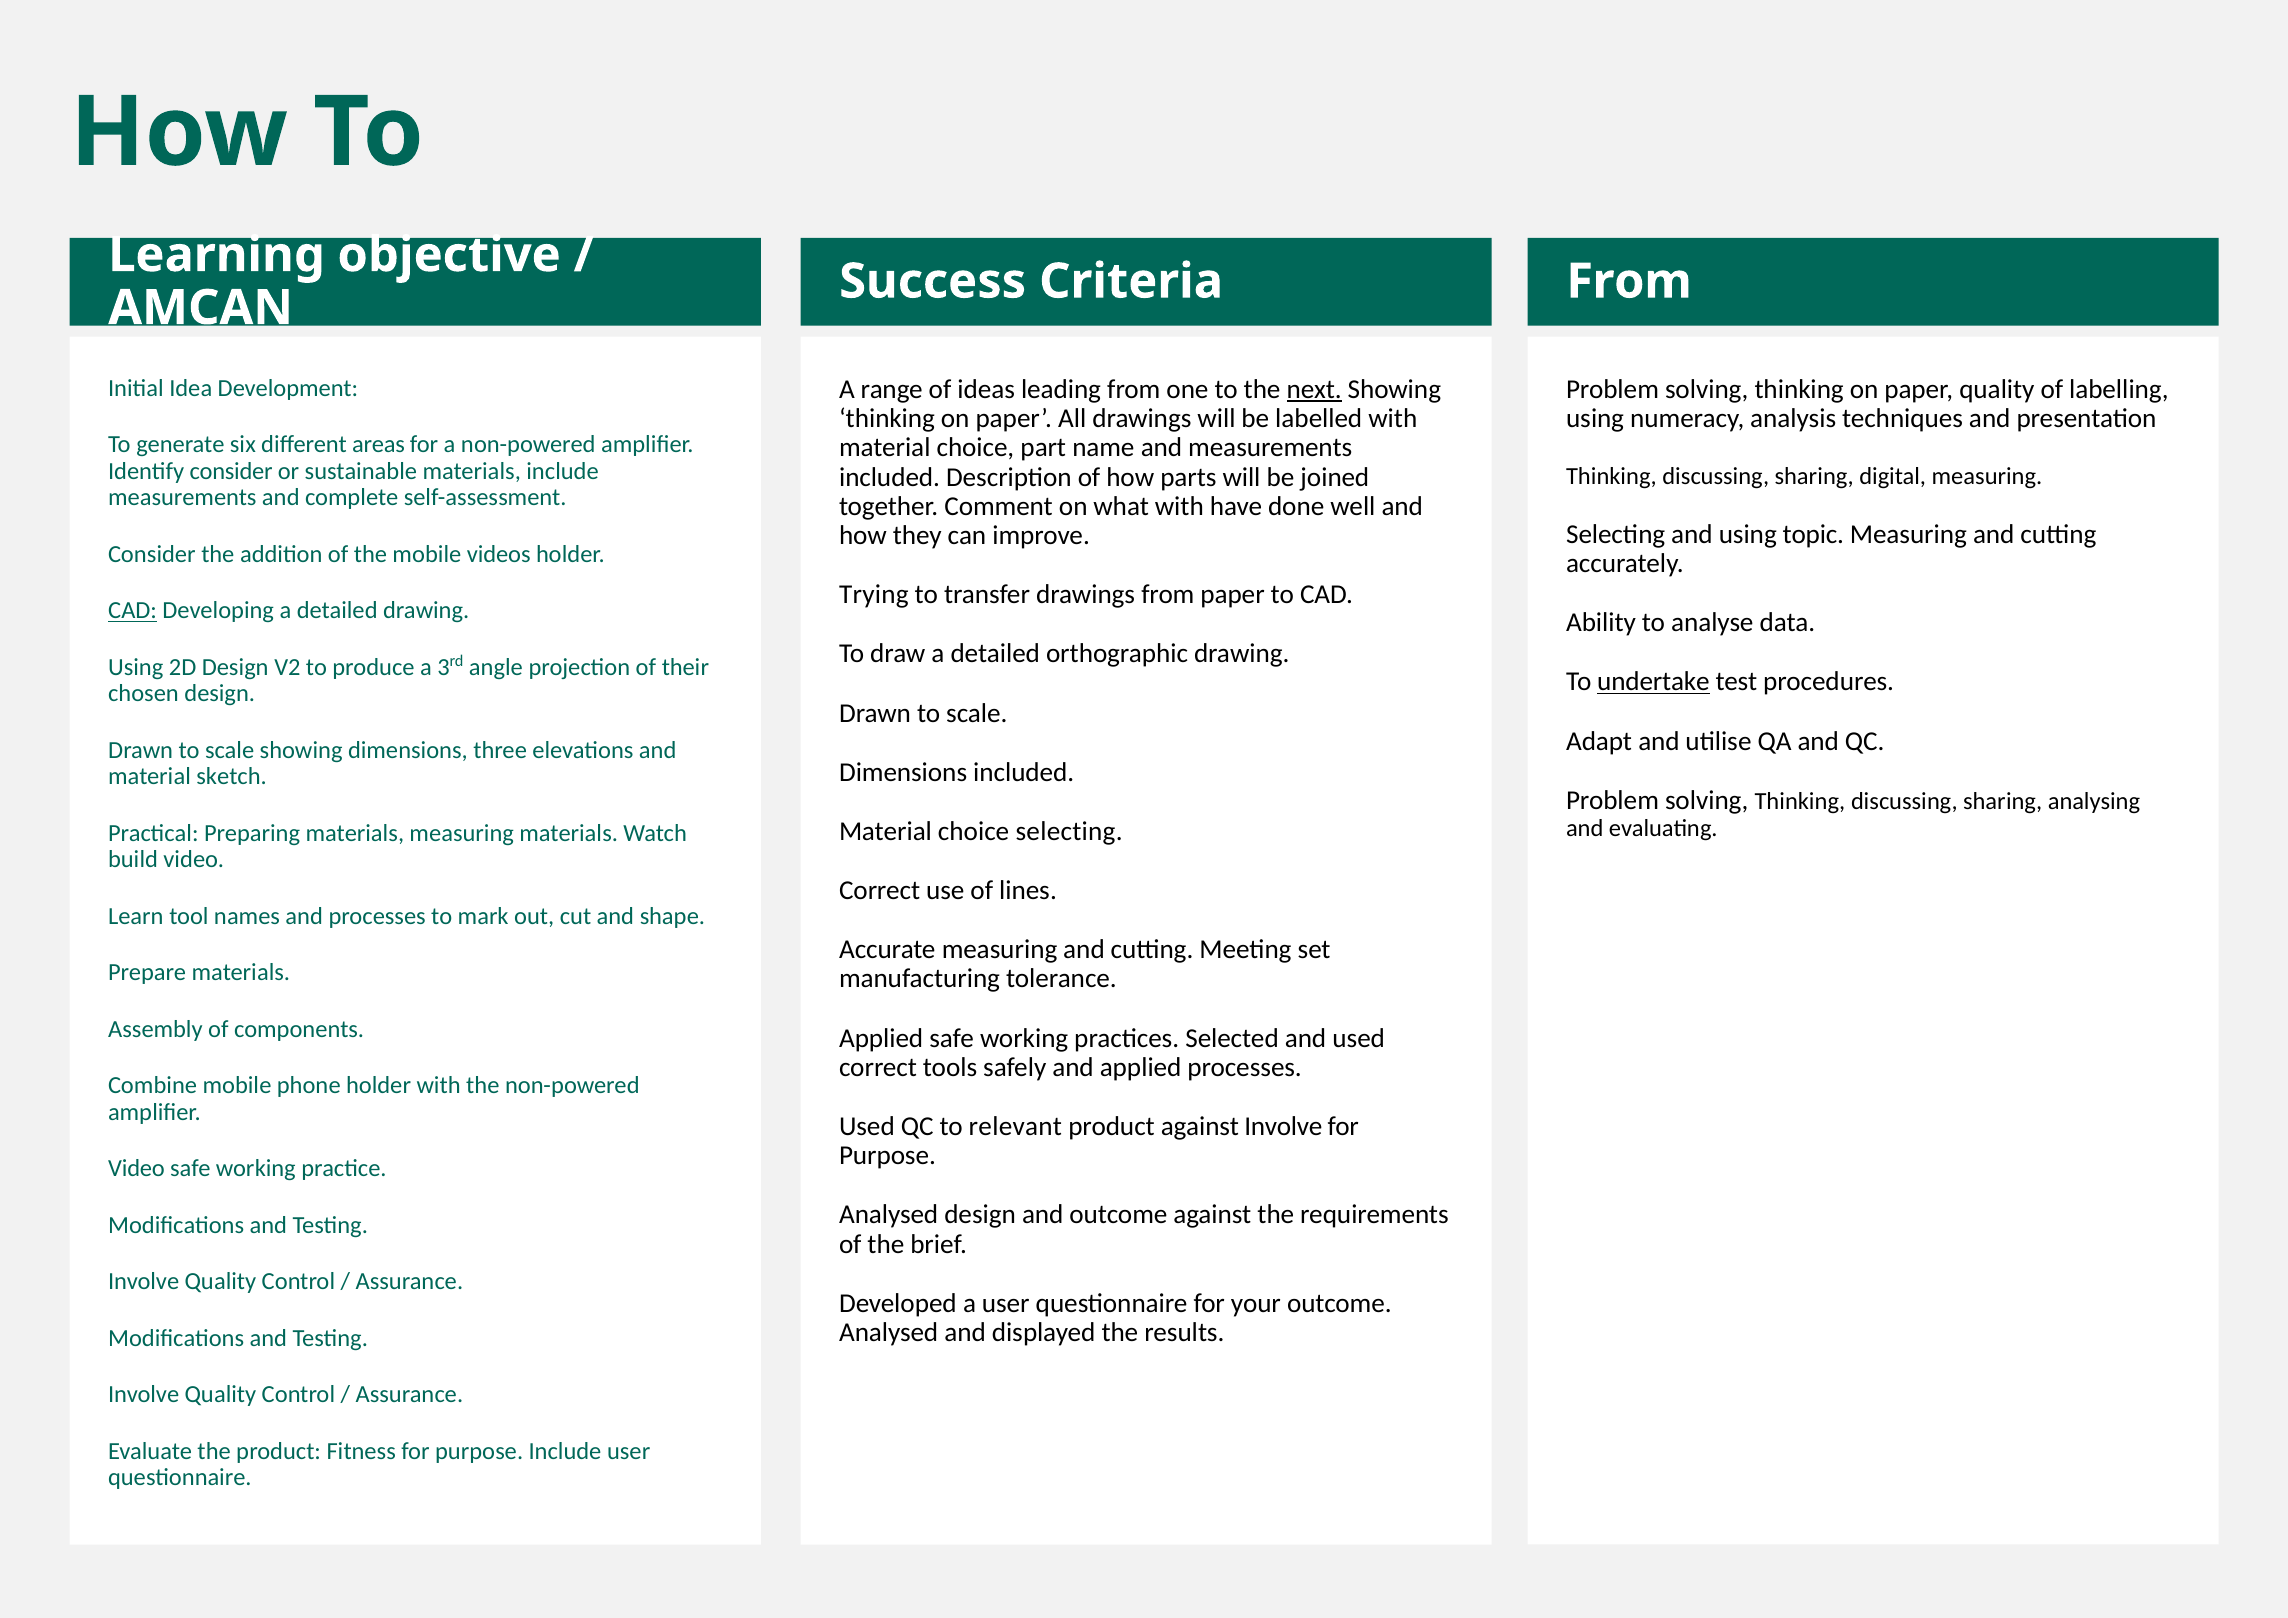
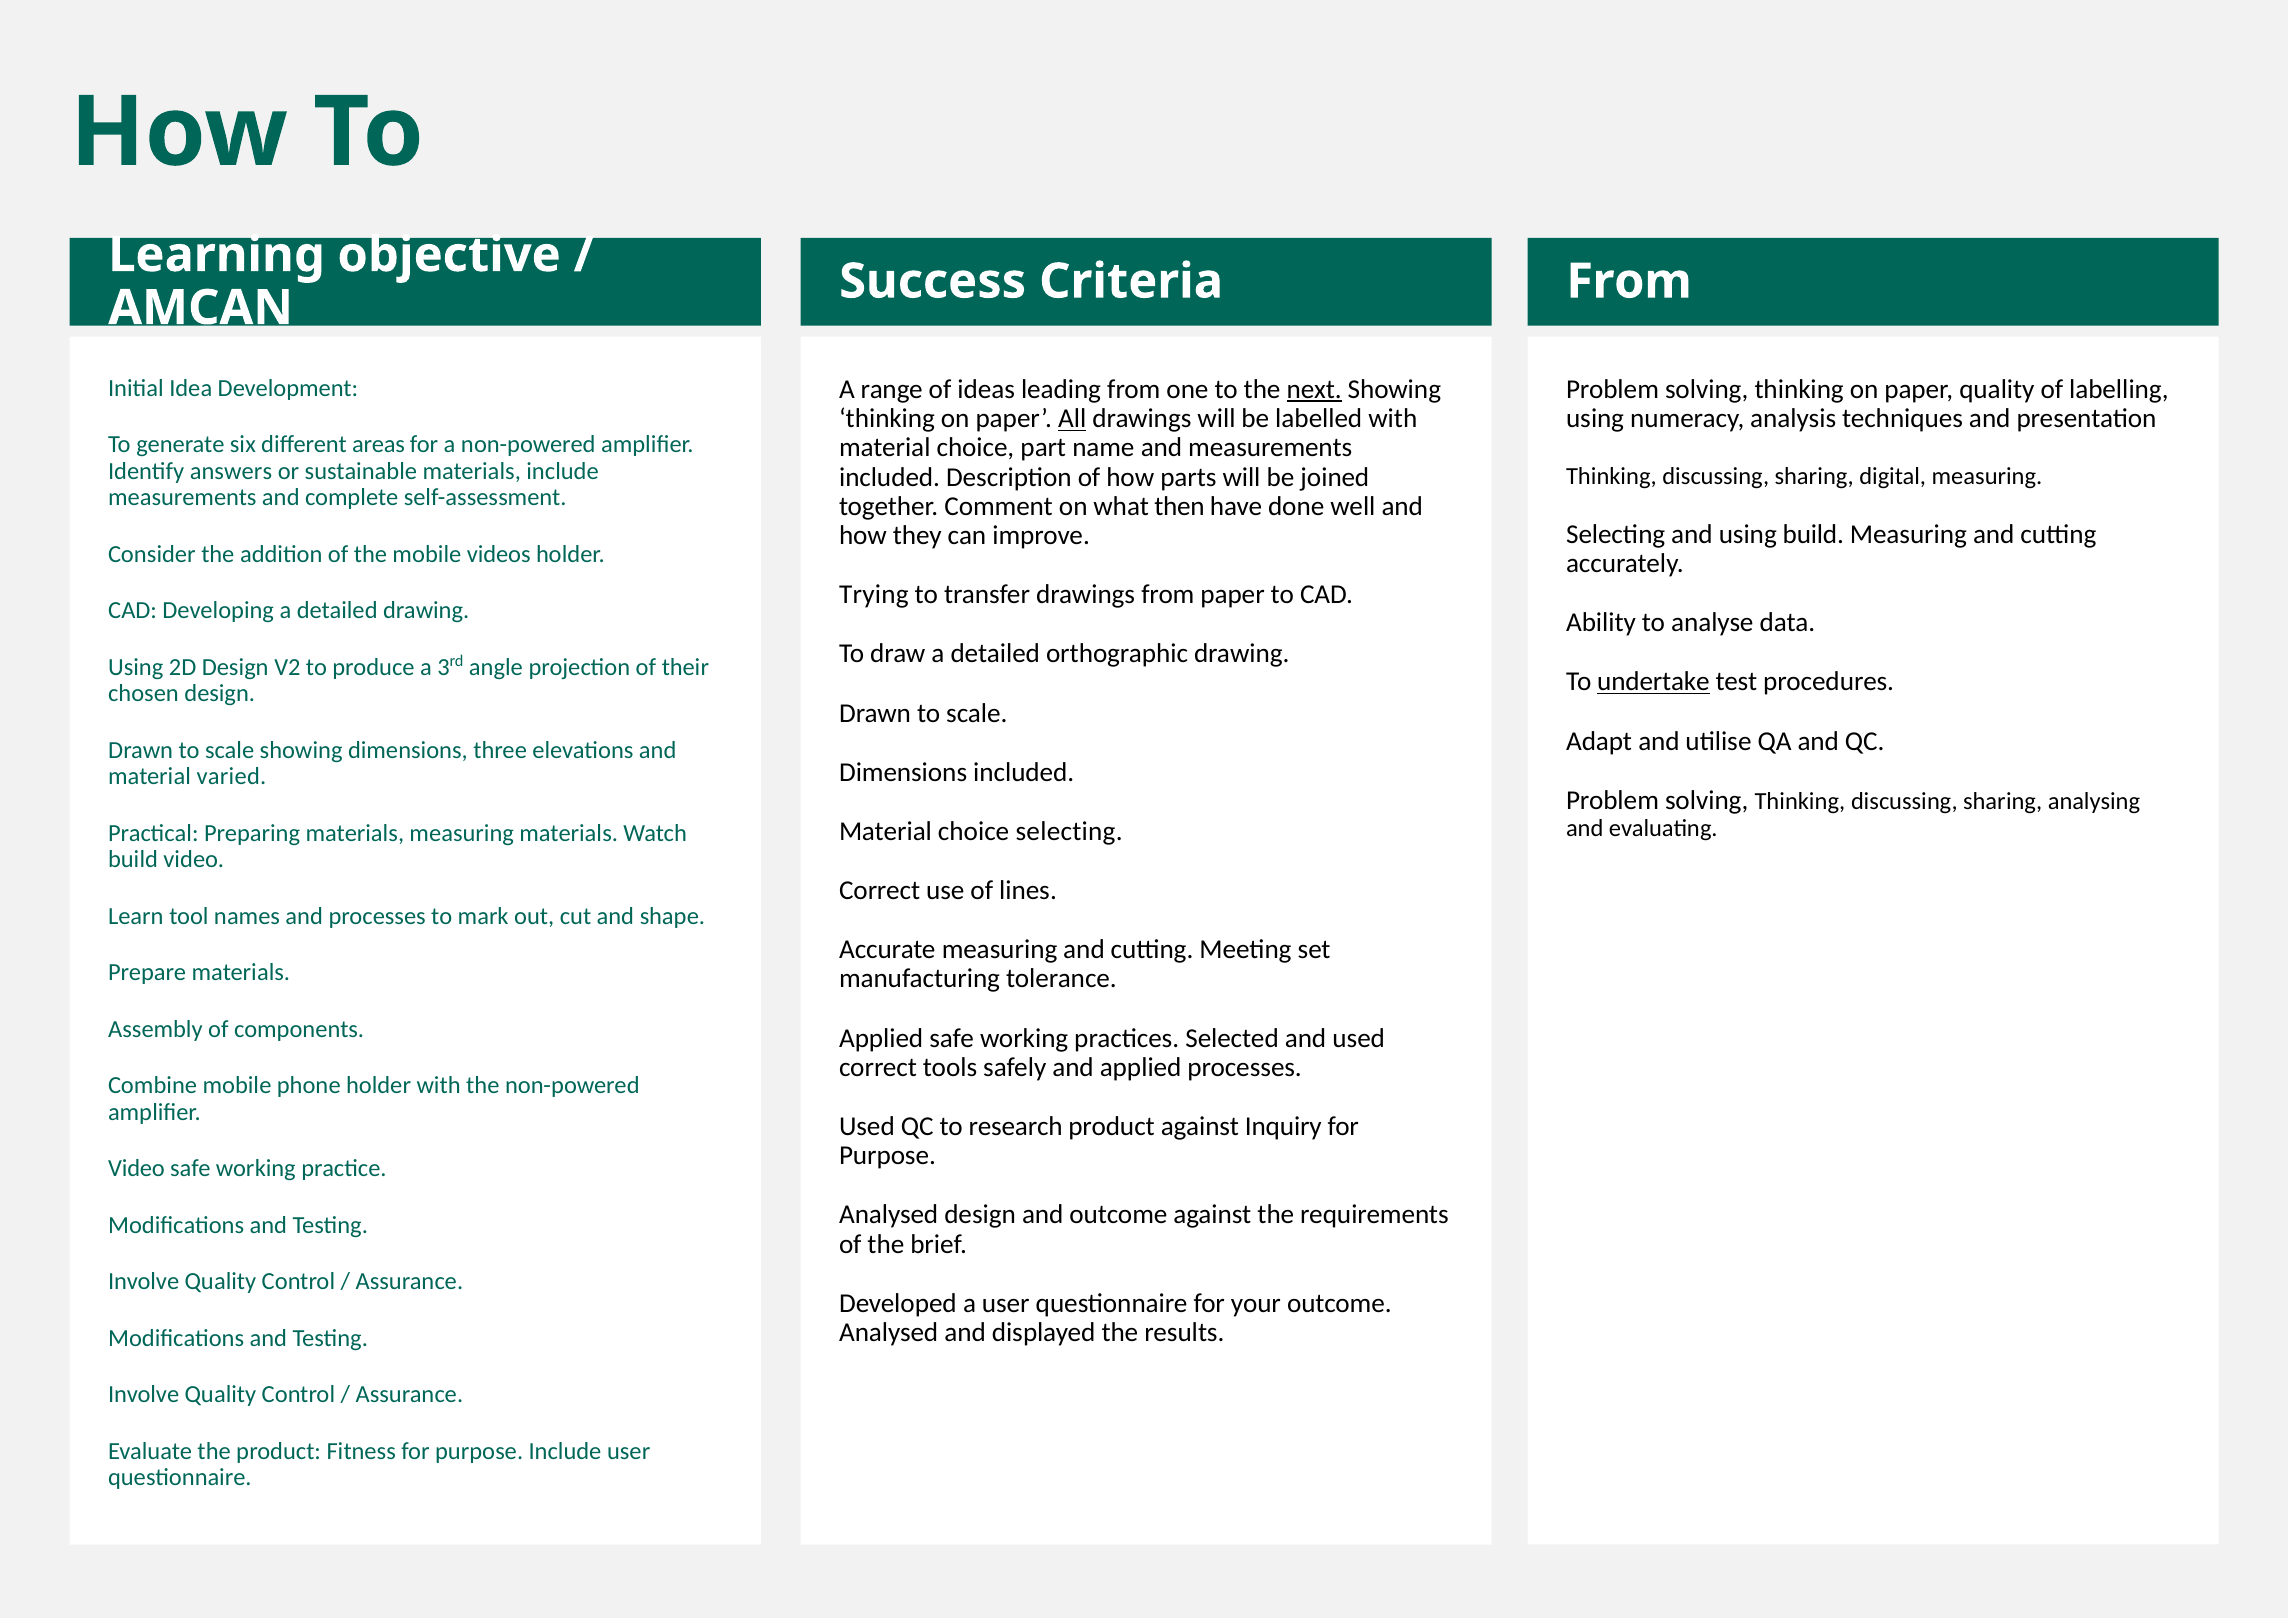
All underline: none -> present
Identify consider: consider -> answers
what with: with -> then
using topic: topic -> build
CAD at (133, 611) underline: present -> none
sketch: sketch -> varied
relevant: relevant -> research
against Involve: Involve -> Inquiry
